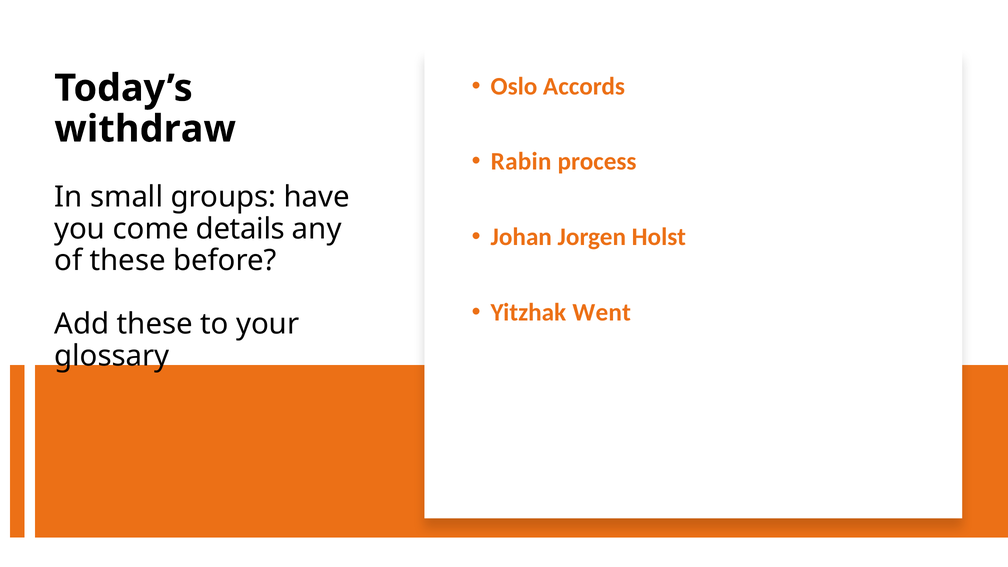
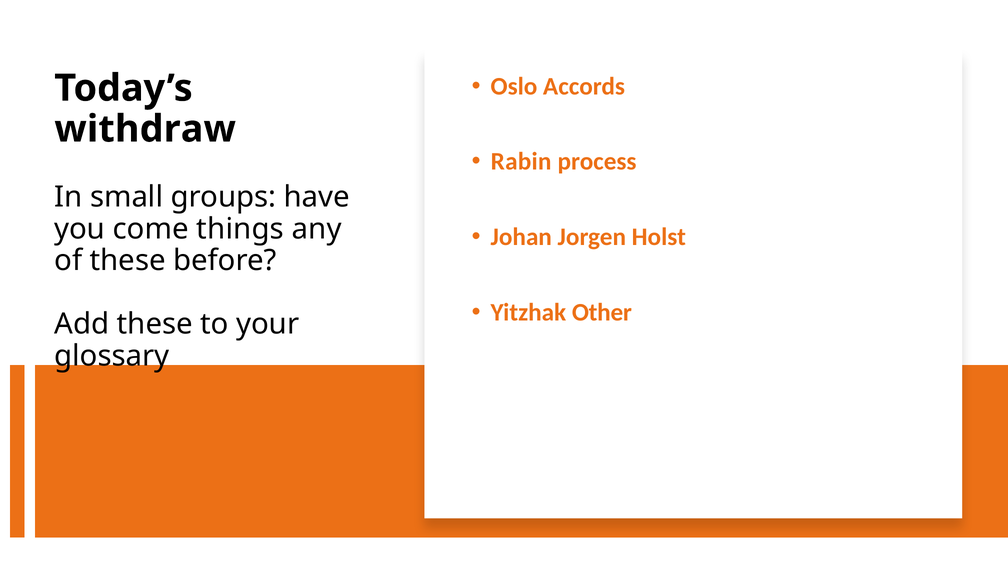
details: details -> things
Went: Went -> Other
